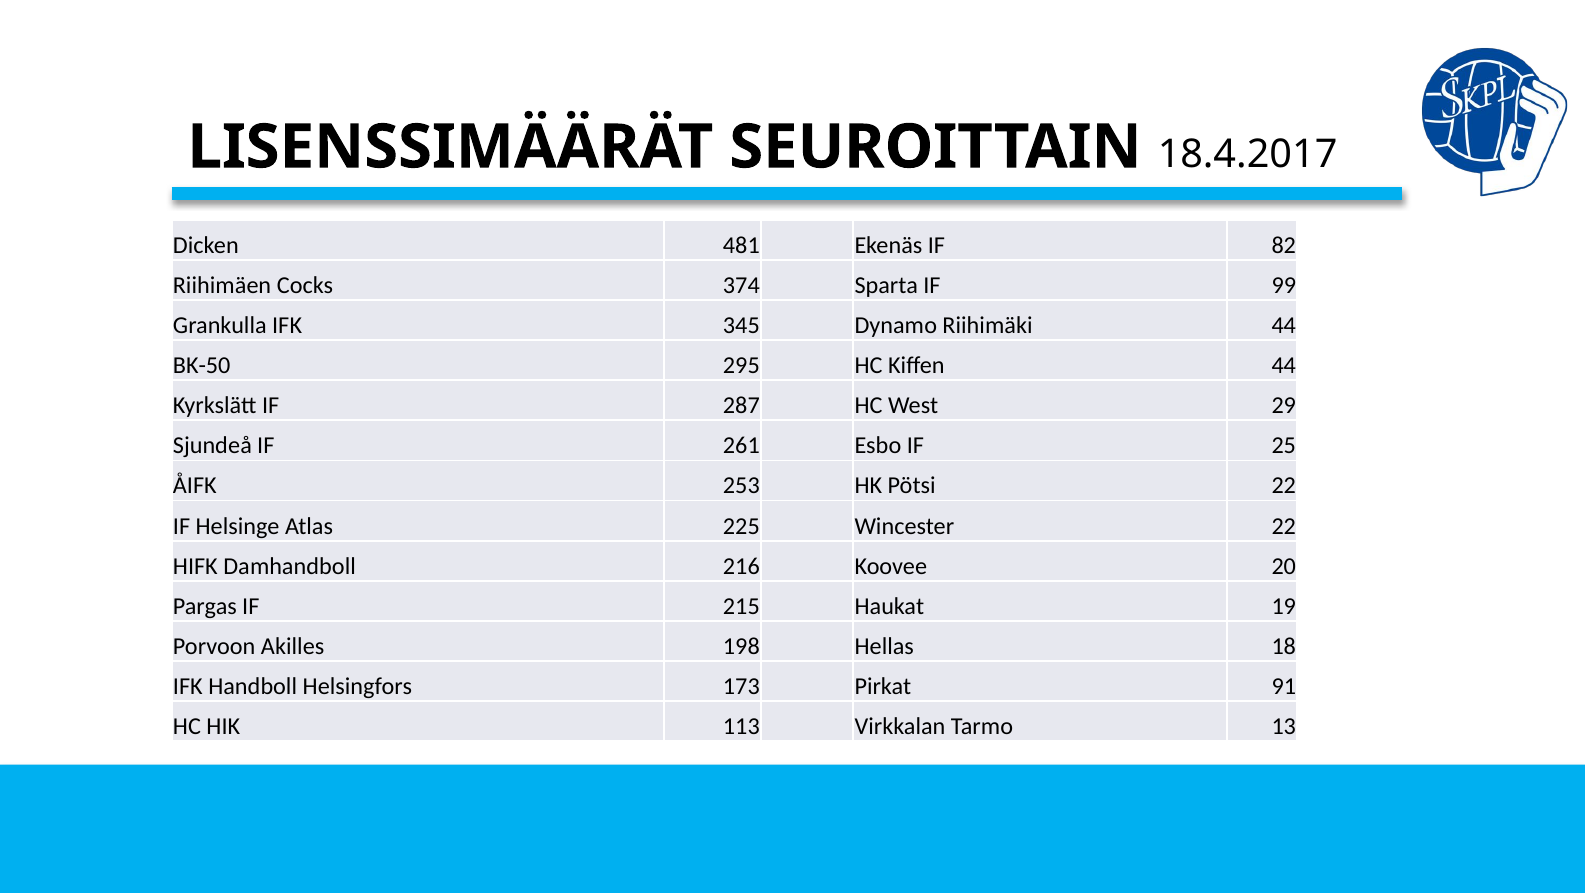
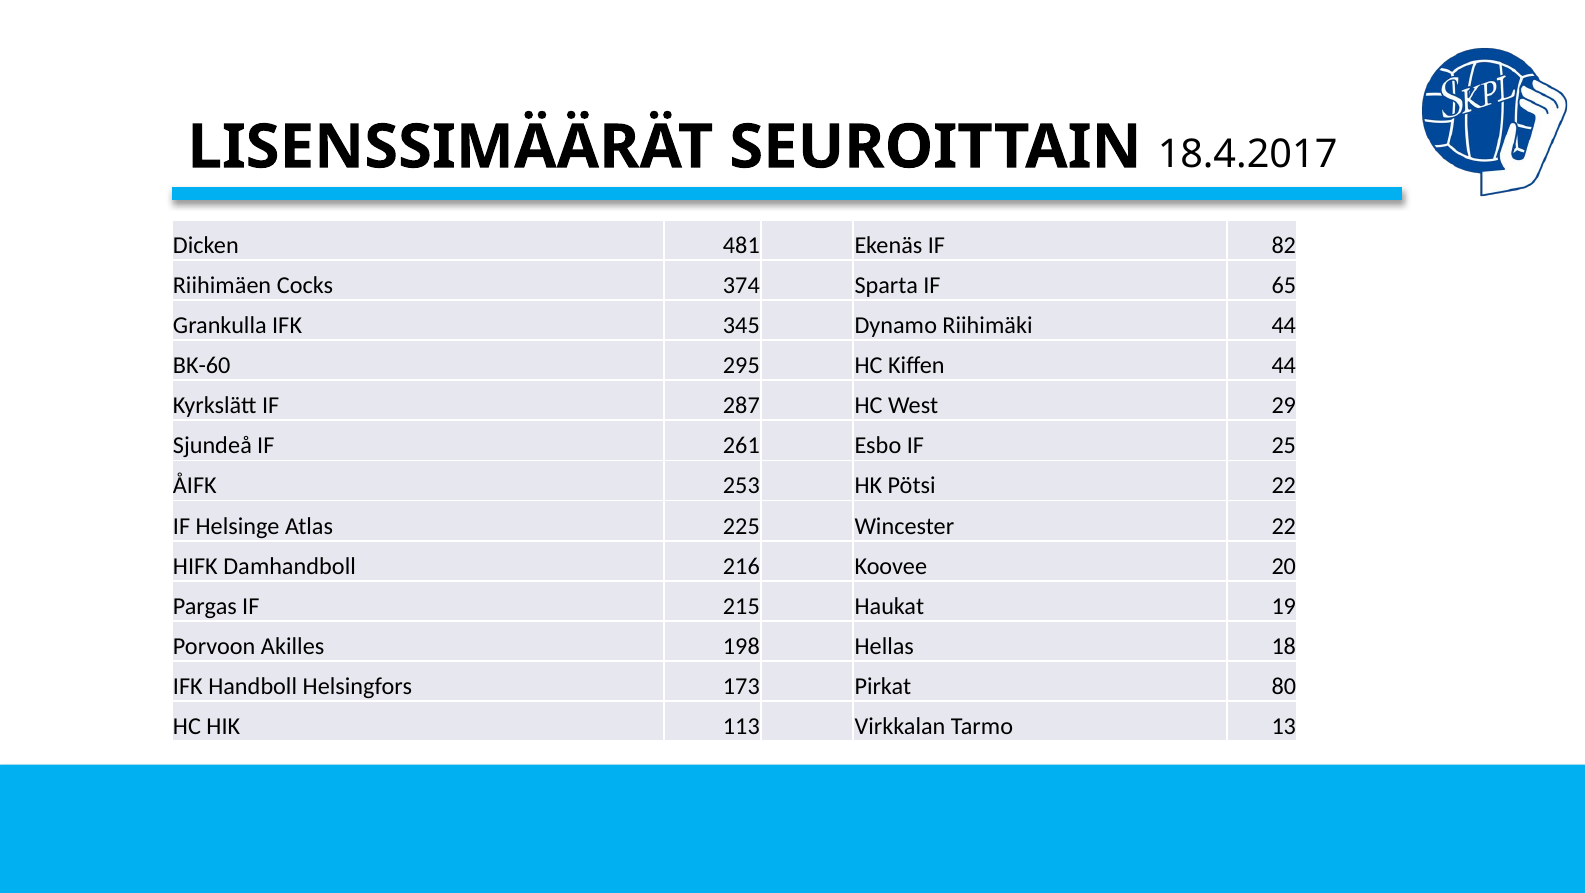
99: 99 -> 65
BK-50: BK-50 -> BK-60
91: 91 -> 80
